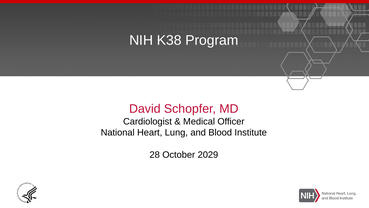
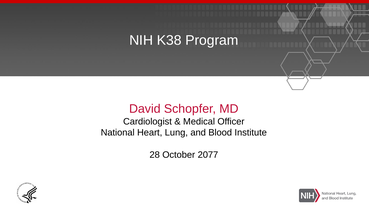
2029: 2029 -> 2077
